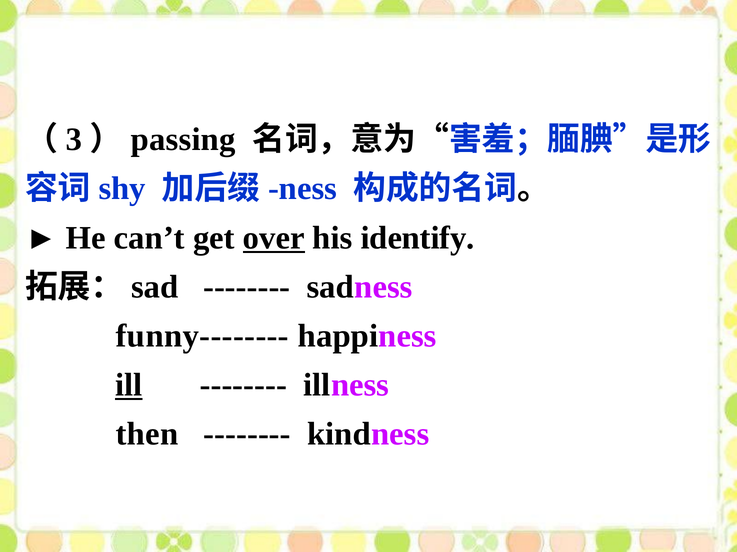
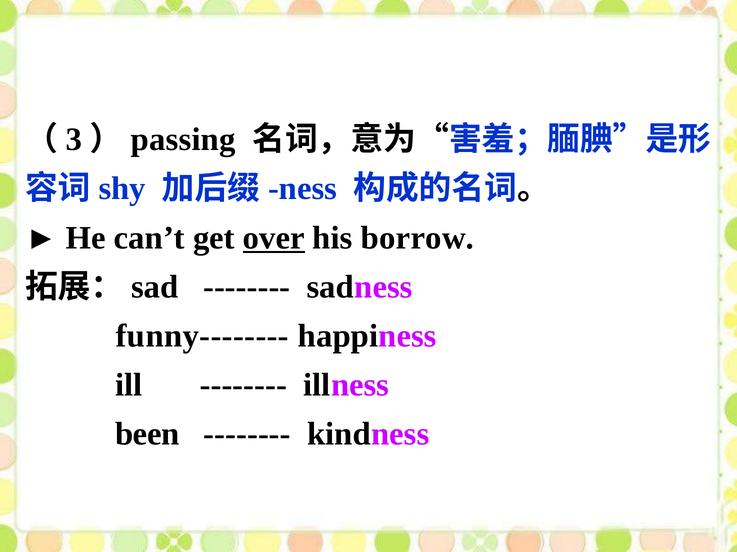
identify: identify -> borrow
ill underline: present -> none
then: then -> been
